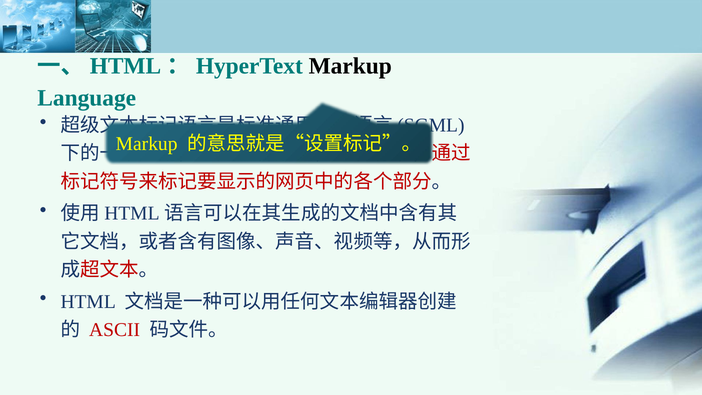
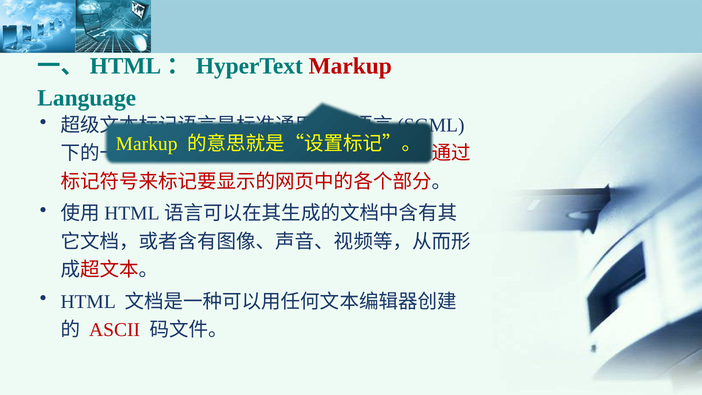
Markup at (350, 66) colour: black -> red
